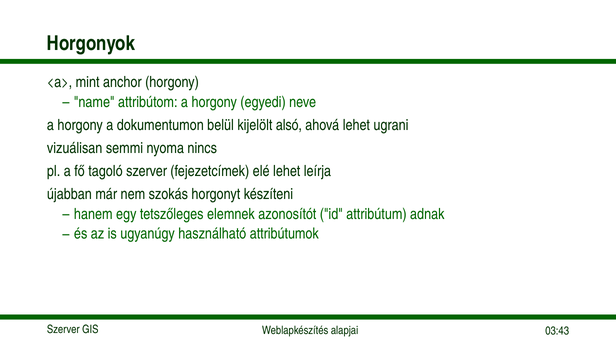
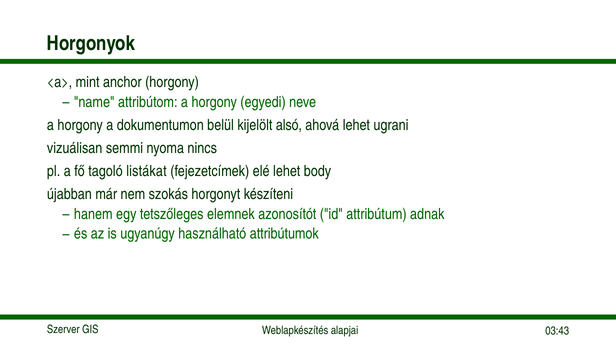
tagoló szerver: szerver -> listákat
leírja: leírja -> body
